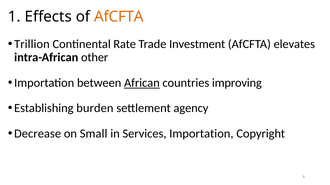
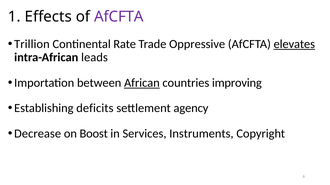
AfCFTA at (119, 17) colour: orange -> purple
Investment: Investment -> Oppressive
elevates underline: none -> present
other: other -> leads
burden: burden -> deficits
Small: Small -> Boost
Services Importation: Importation -> Instruments
